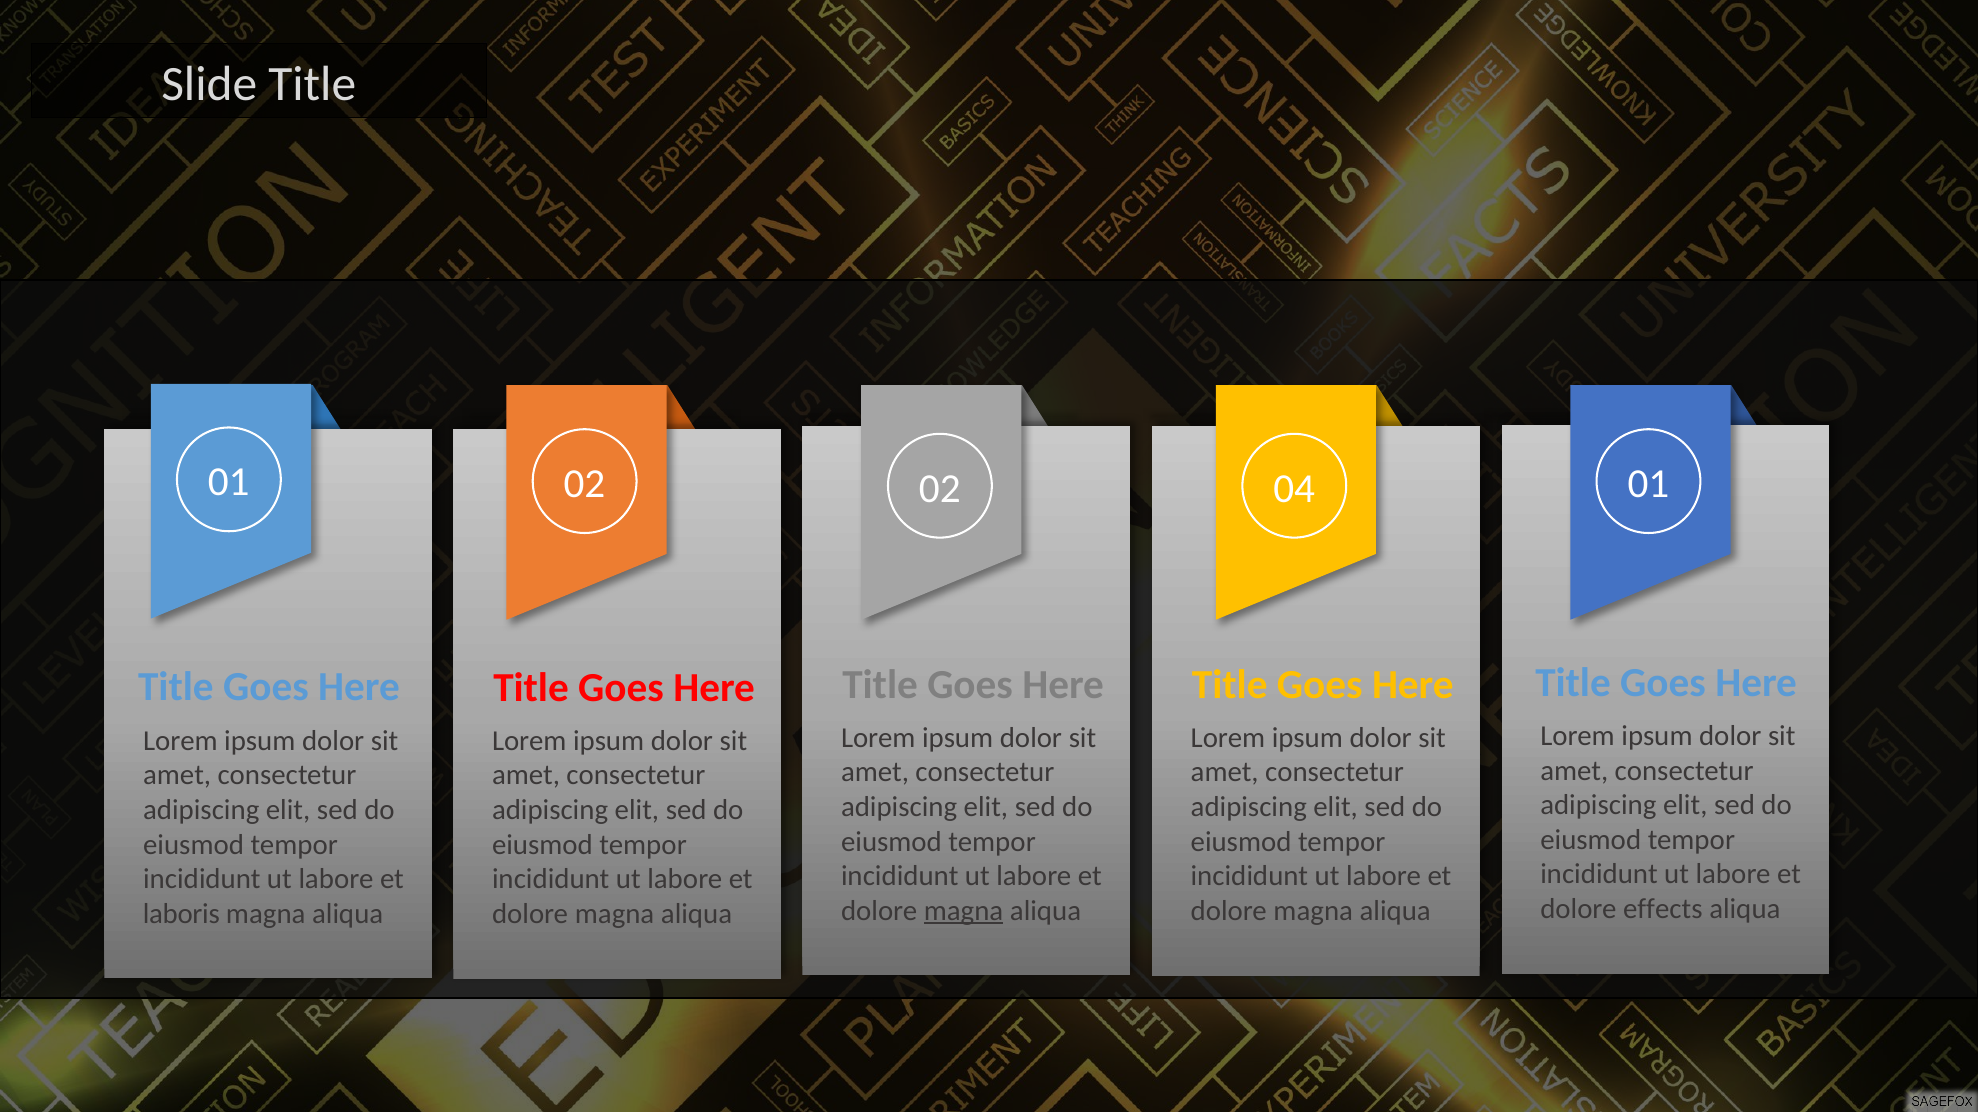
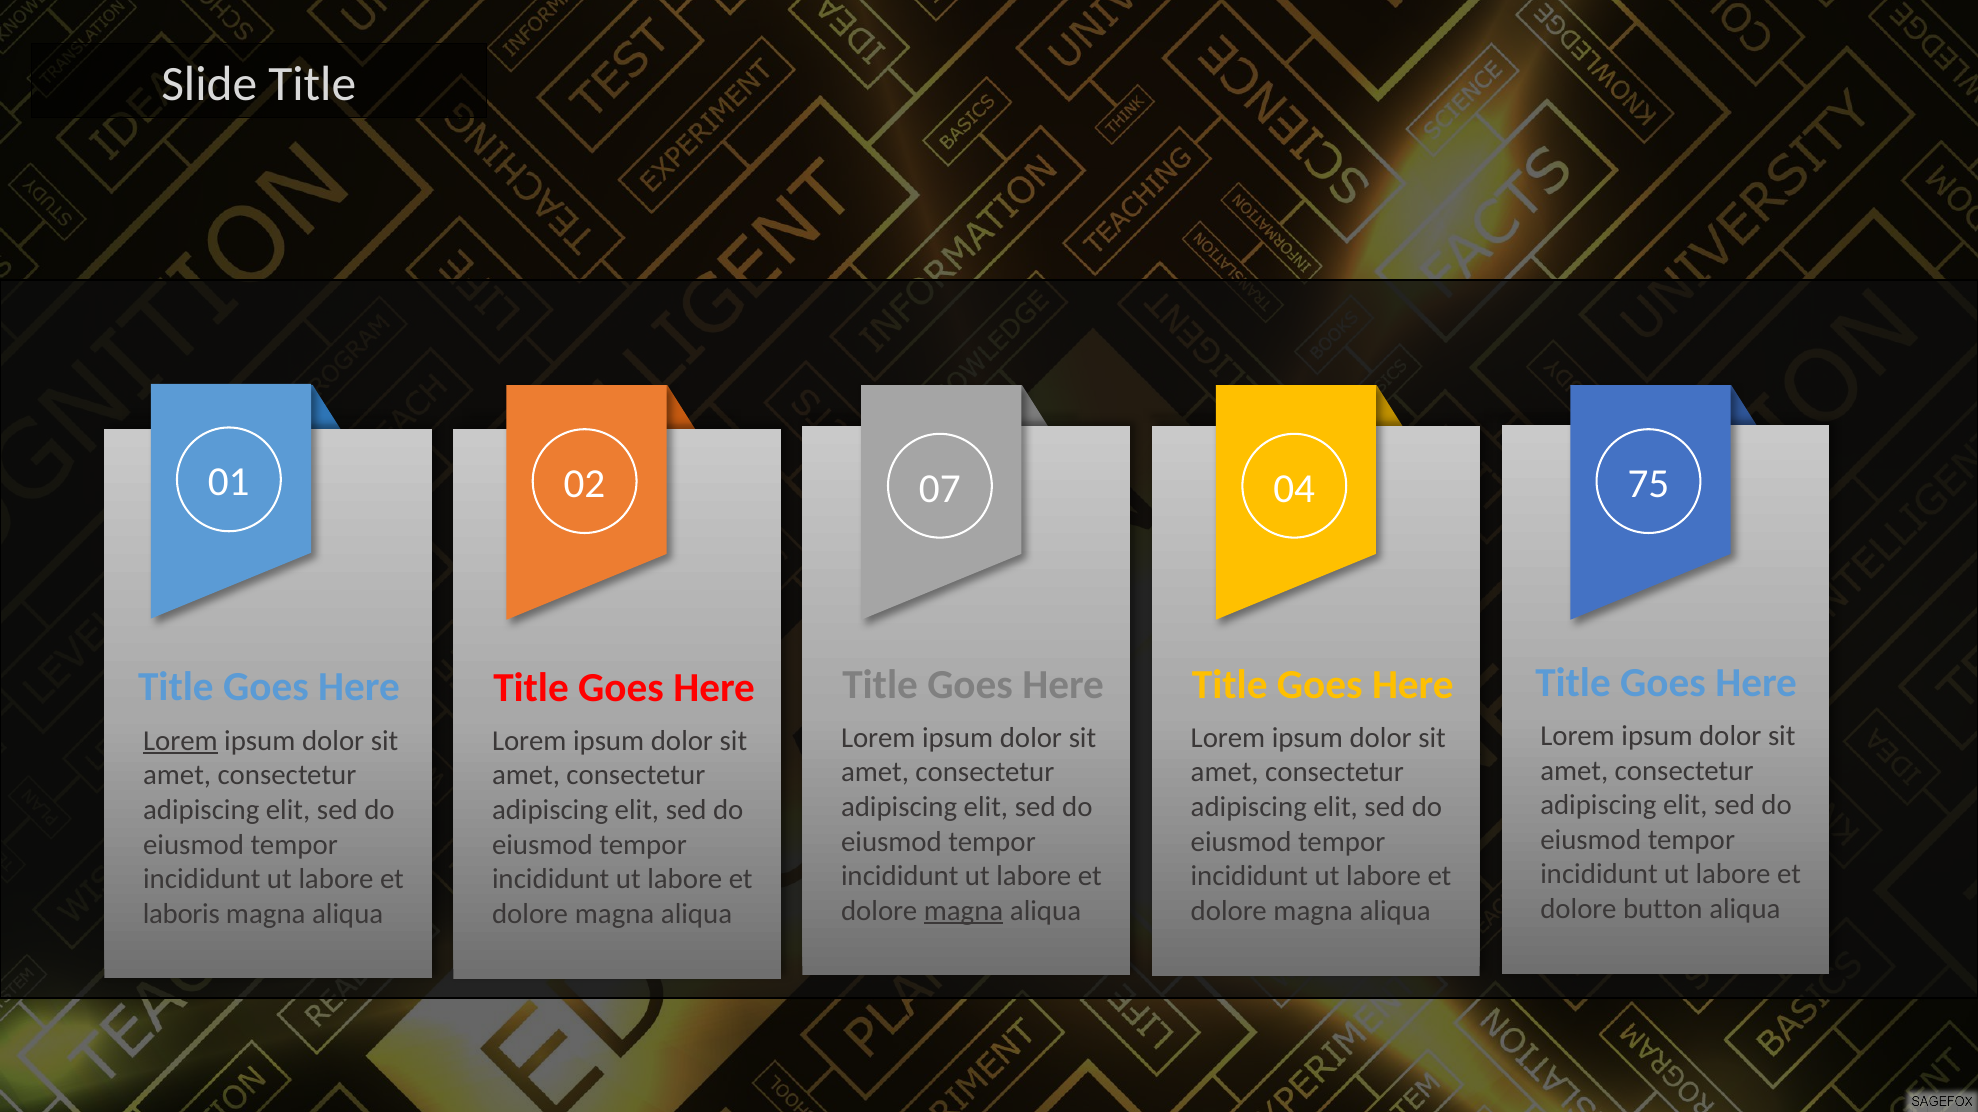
02 02: 02 -> 07
04 01: 01 -> 75
Lorem at (180, 741) underline: none -> present
effects: effects -> button
